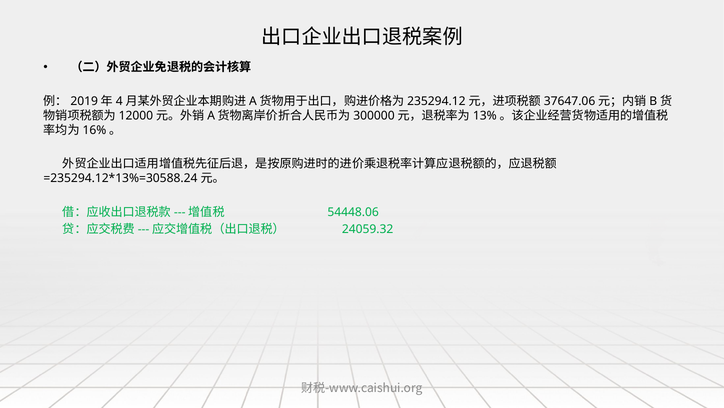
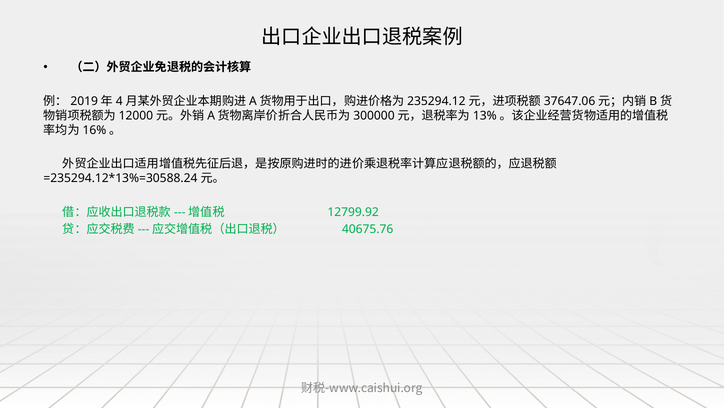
54448.06: 54448.06 -> 12799.92
24059.32: 24059.32 -> 40675.76
